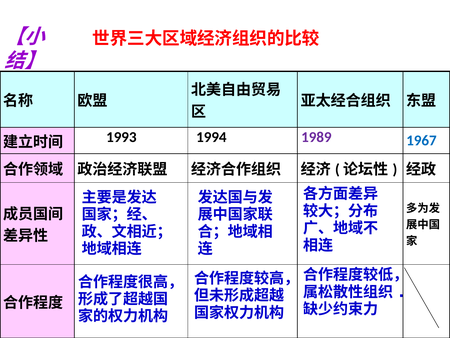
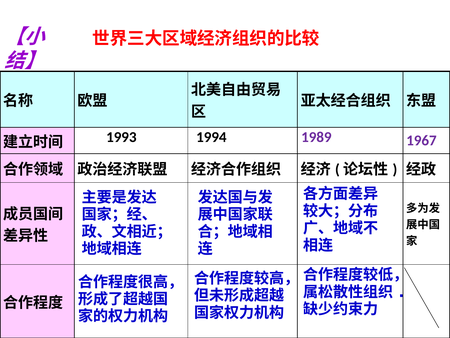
1967 colour: blue -> purple
